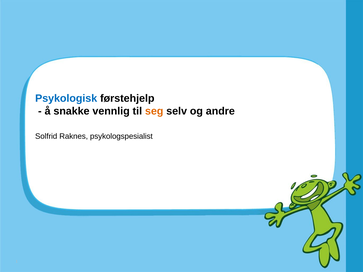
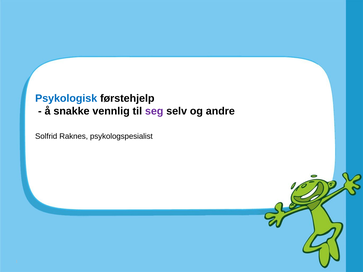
seg colour: orange -> purple
